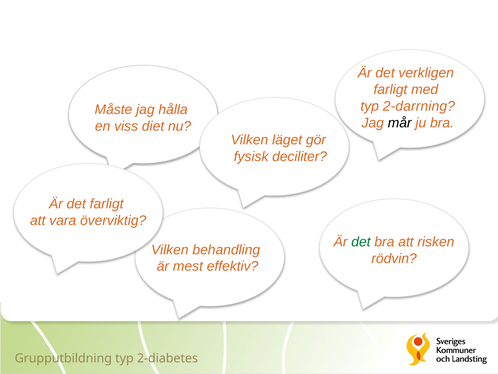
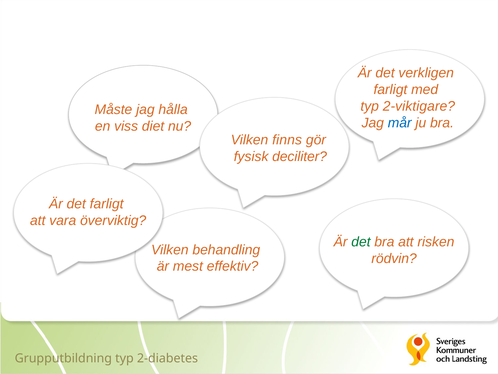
2-darrning: 2-darrning -> 2-viktigare
mår colour: black -> blue
läget: läget -> finns
